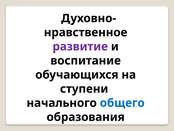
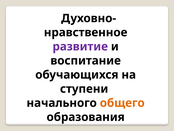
общего colour: blue -> orange
